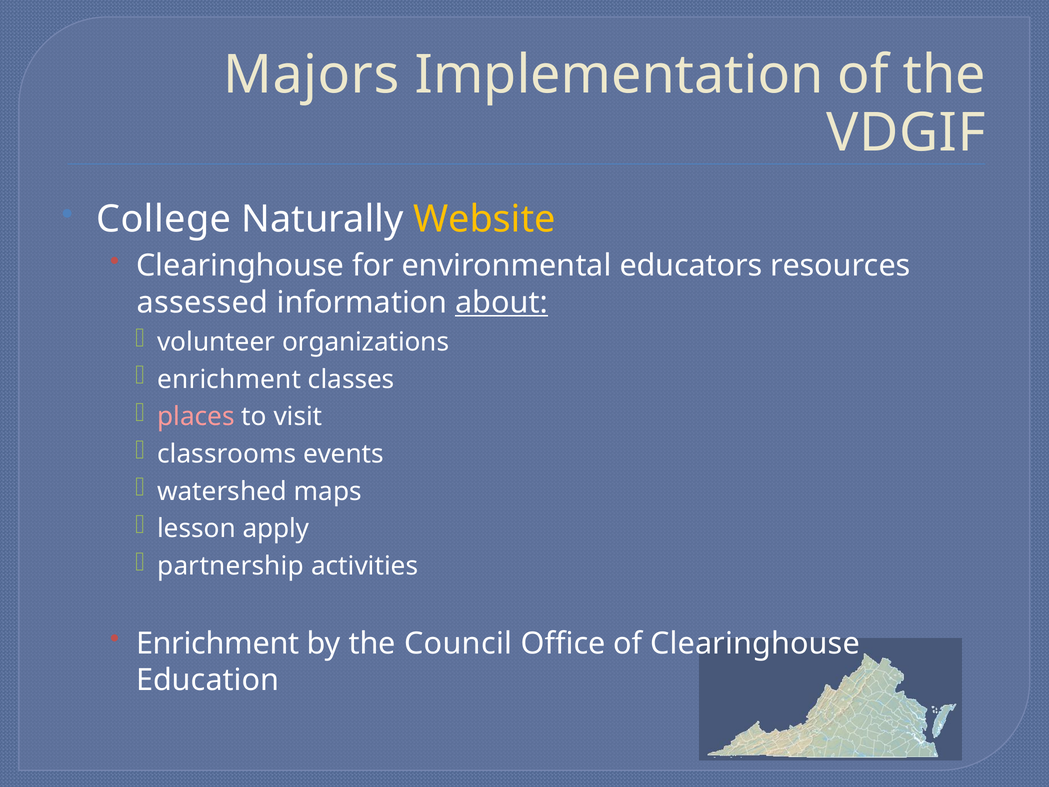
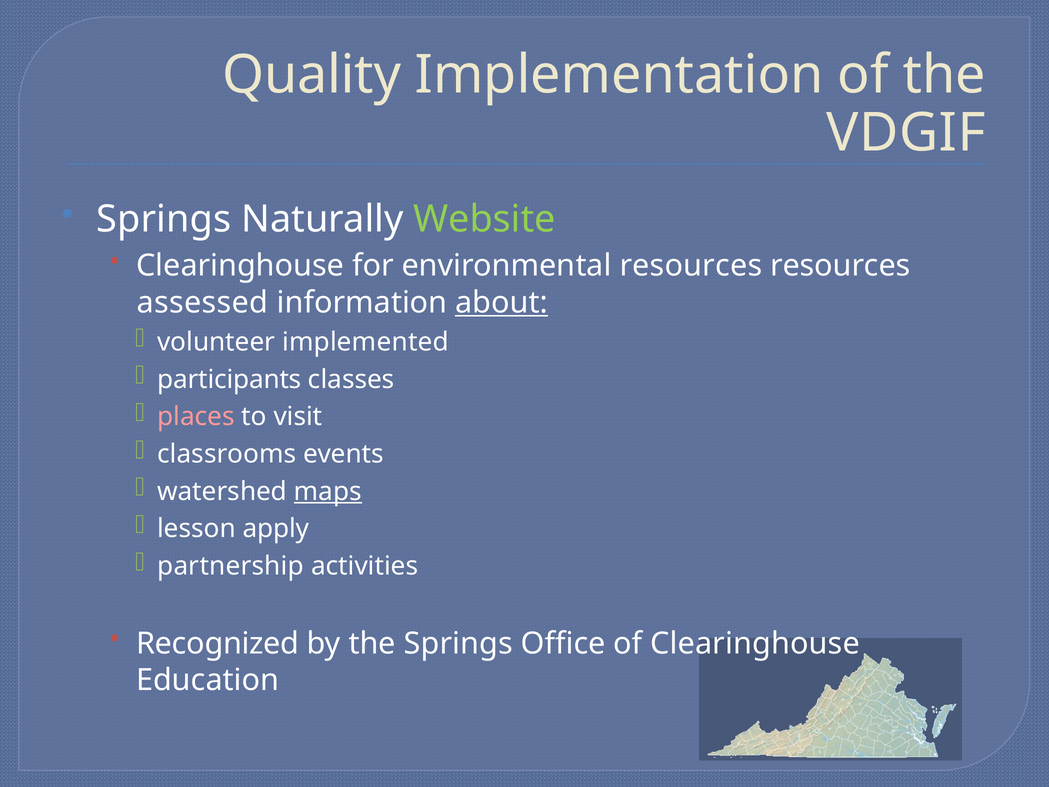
Majors: Majors -> Quality
College at (164, 219): College -> Springs
Website colour: yellow -> light green
environmental educators: educators -> resources
organizations: organizations -> implemented
enrichment at (229, 379): enrichment -> participants
maps underline: none -> present
Enrichment at (218, 643): Enrichment -> Recognized
the Council: Council -> Springs
